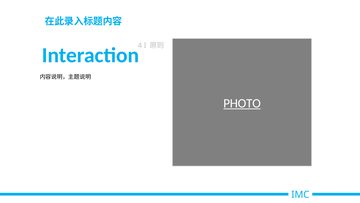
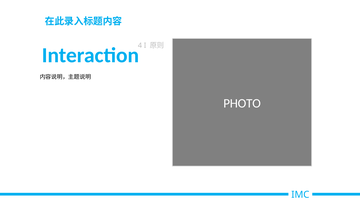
PHOTO underline: present -> none
